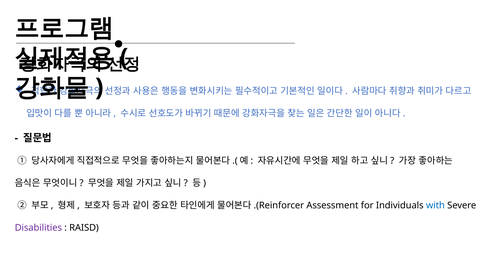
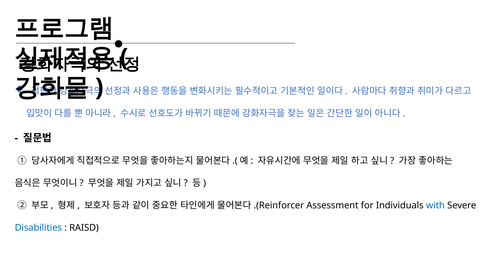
Disabilities colour: purple -> blue
